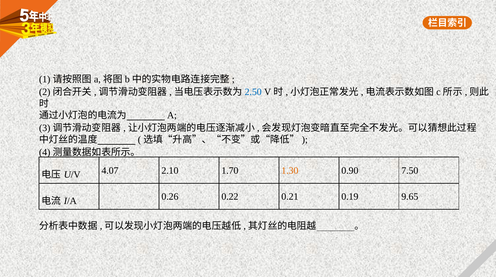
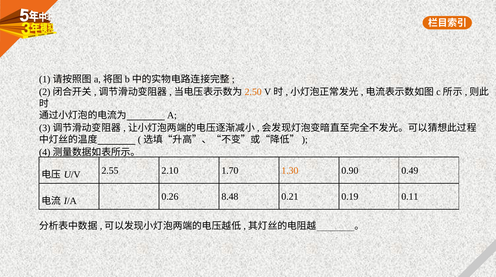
2.50 colour: blue -> orange
4.07: 4.07 -> 2.55
7.50: 7.50 -> 0.49
0.22: 0.22 -> 8.48
9.65: 9.65 -> 0.11
